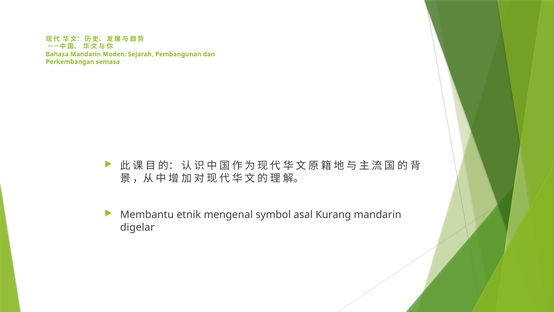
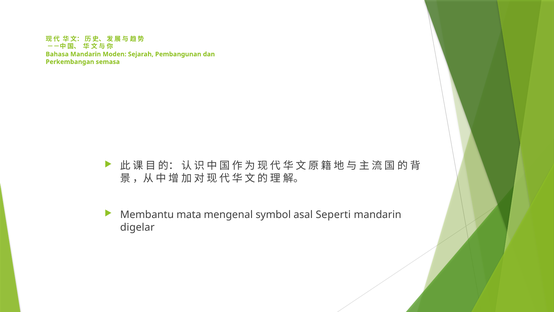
etnik: etnik -> mata
Kurang: Kurang -> Seperti
